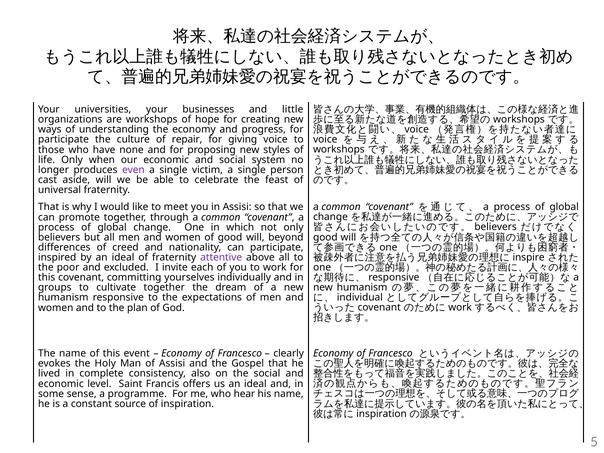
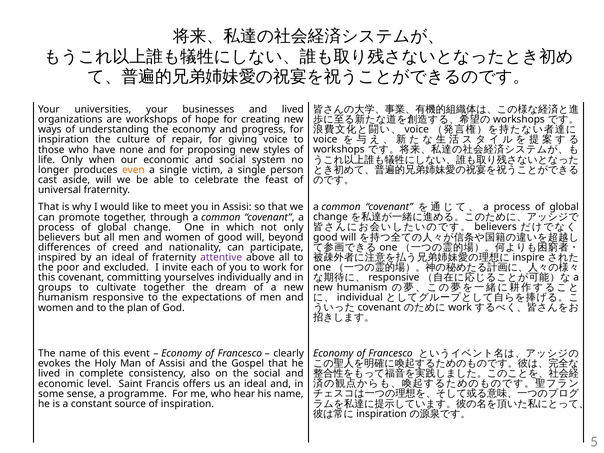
and little: little -> lived
participate at (63, 140): participate -> inspiration
even colour: purple -> orange
